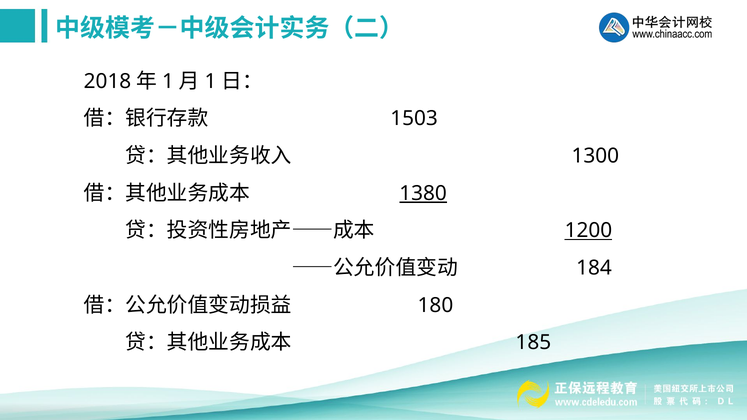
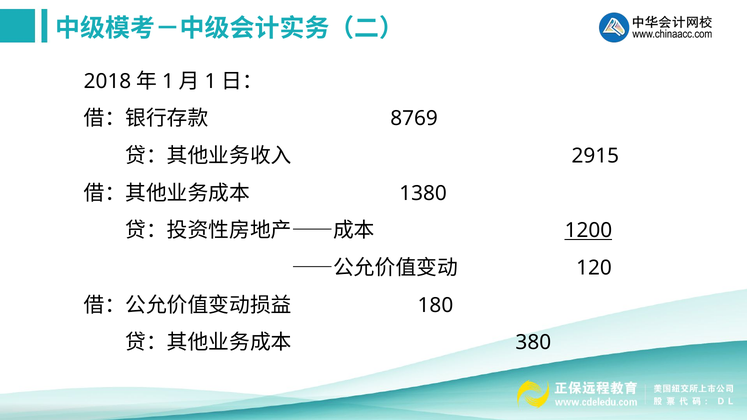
1503: 1503 -> 8769
1300: 1300 -> 2915
1380 underline: present -> none
184: 184 -> 120
185: 185 -> 380
